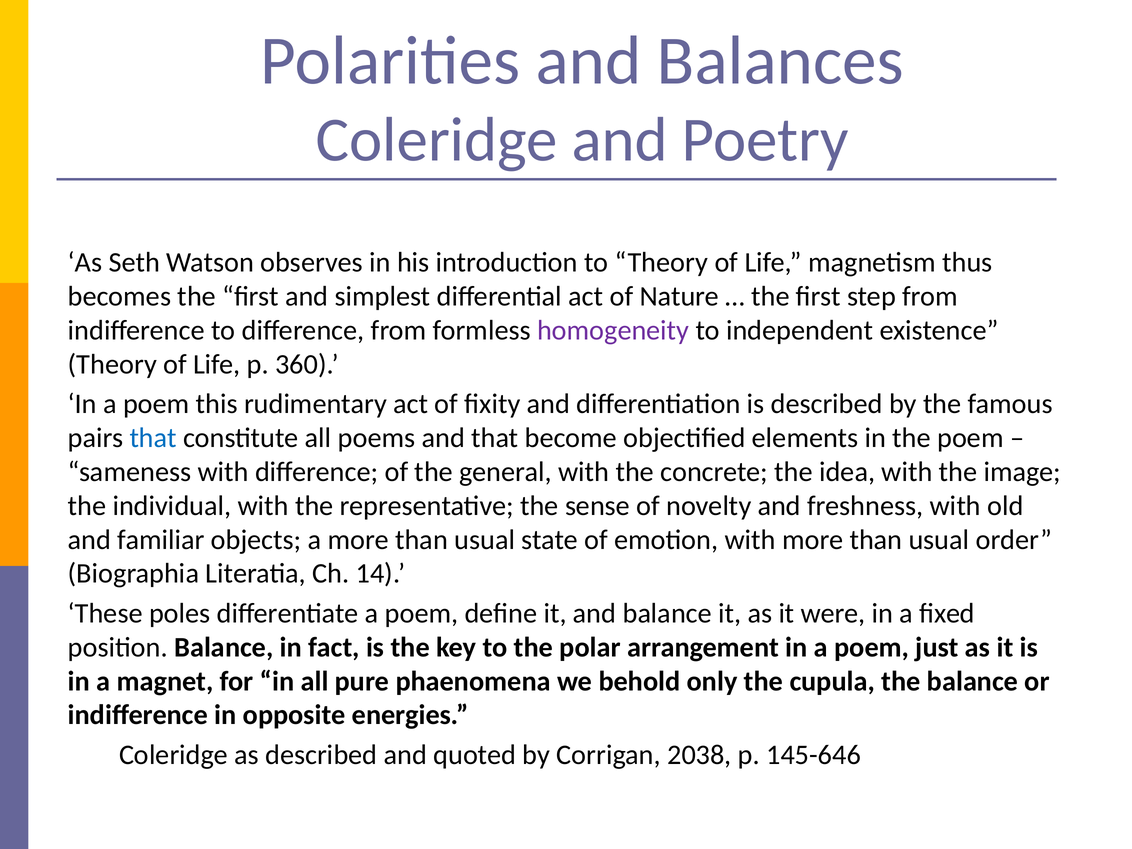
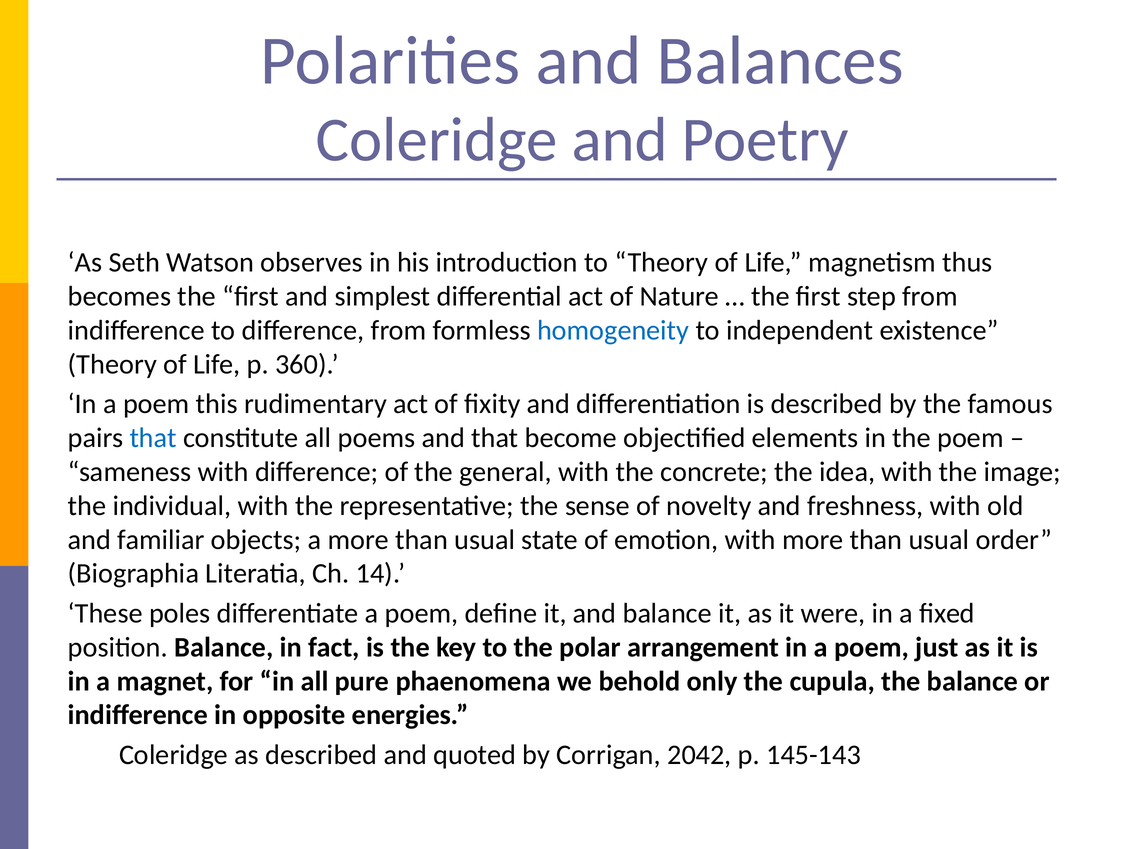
homogeneity colour: purple -> blue
2038: 2038 -> 2042
145-646: 145-646 -> 145-143
